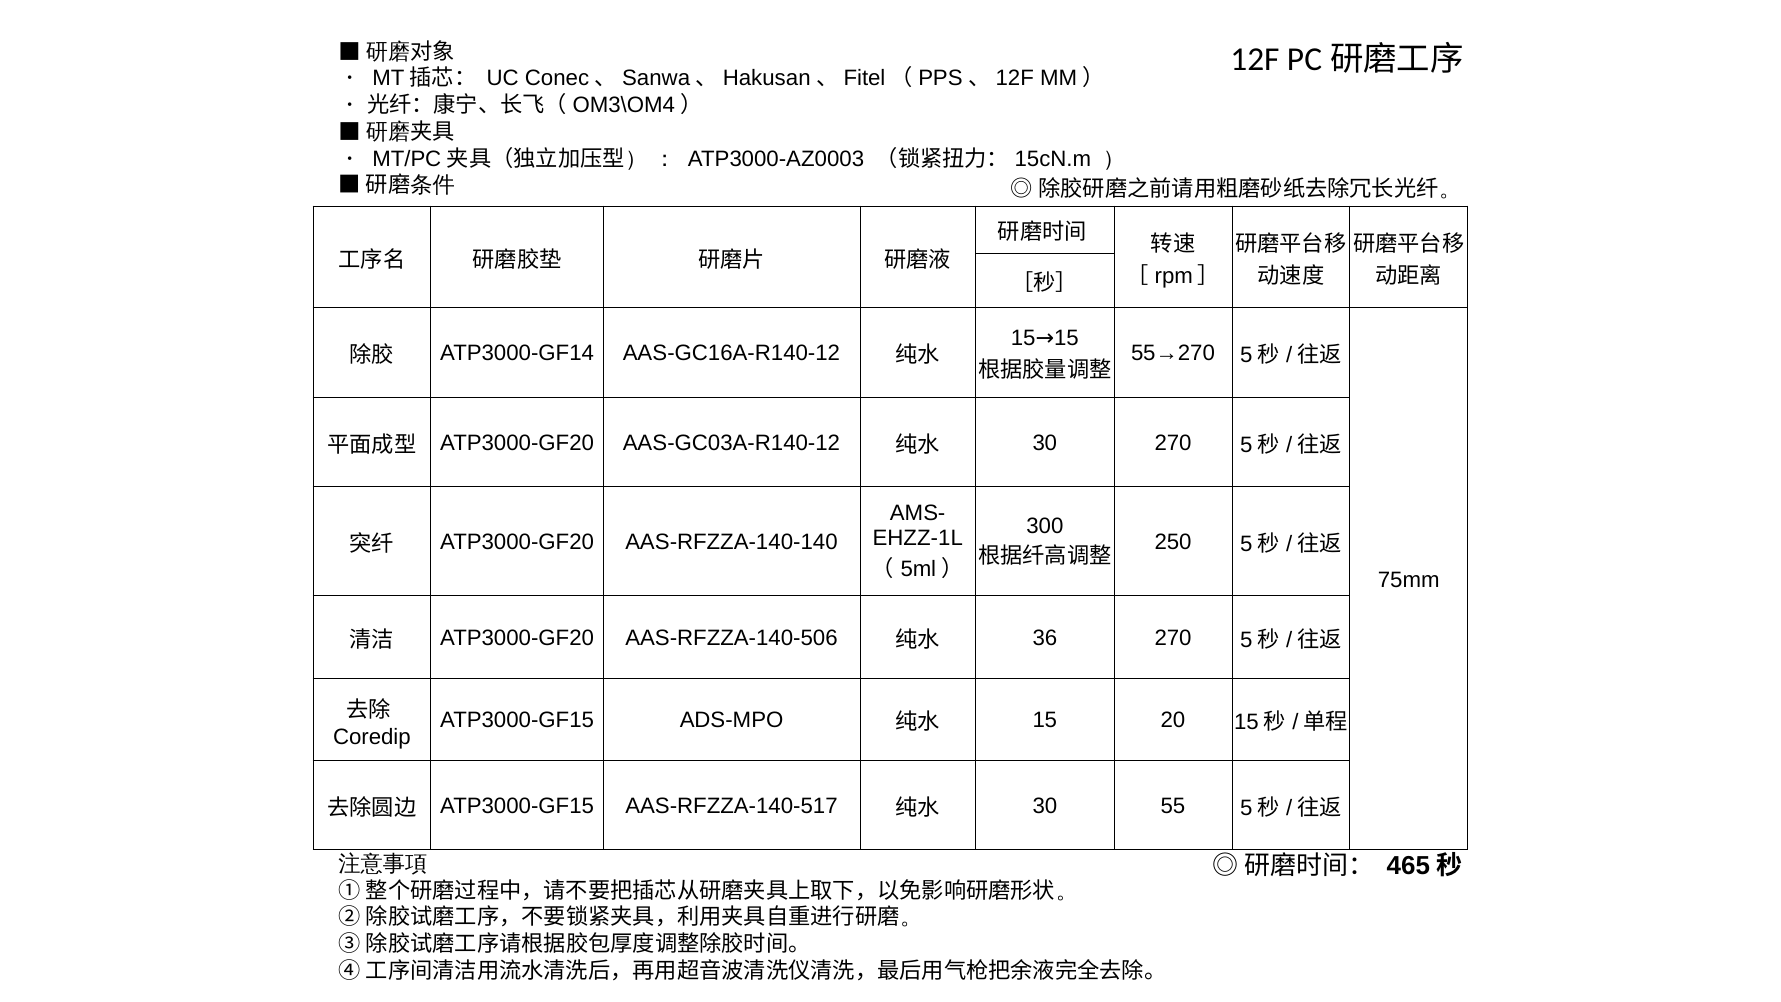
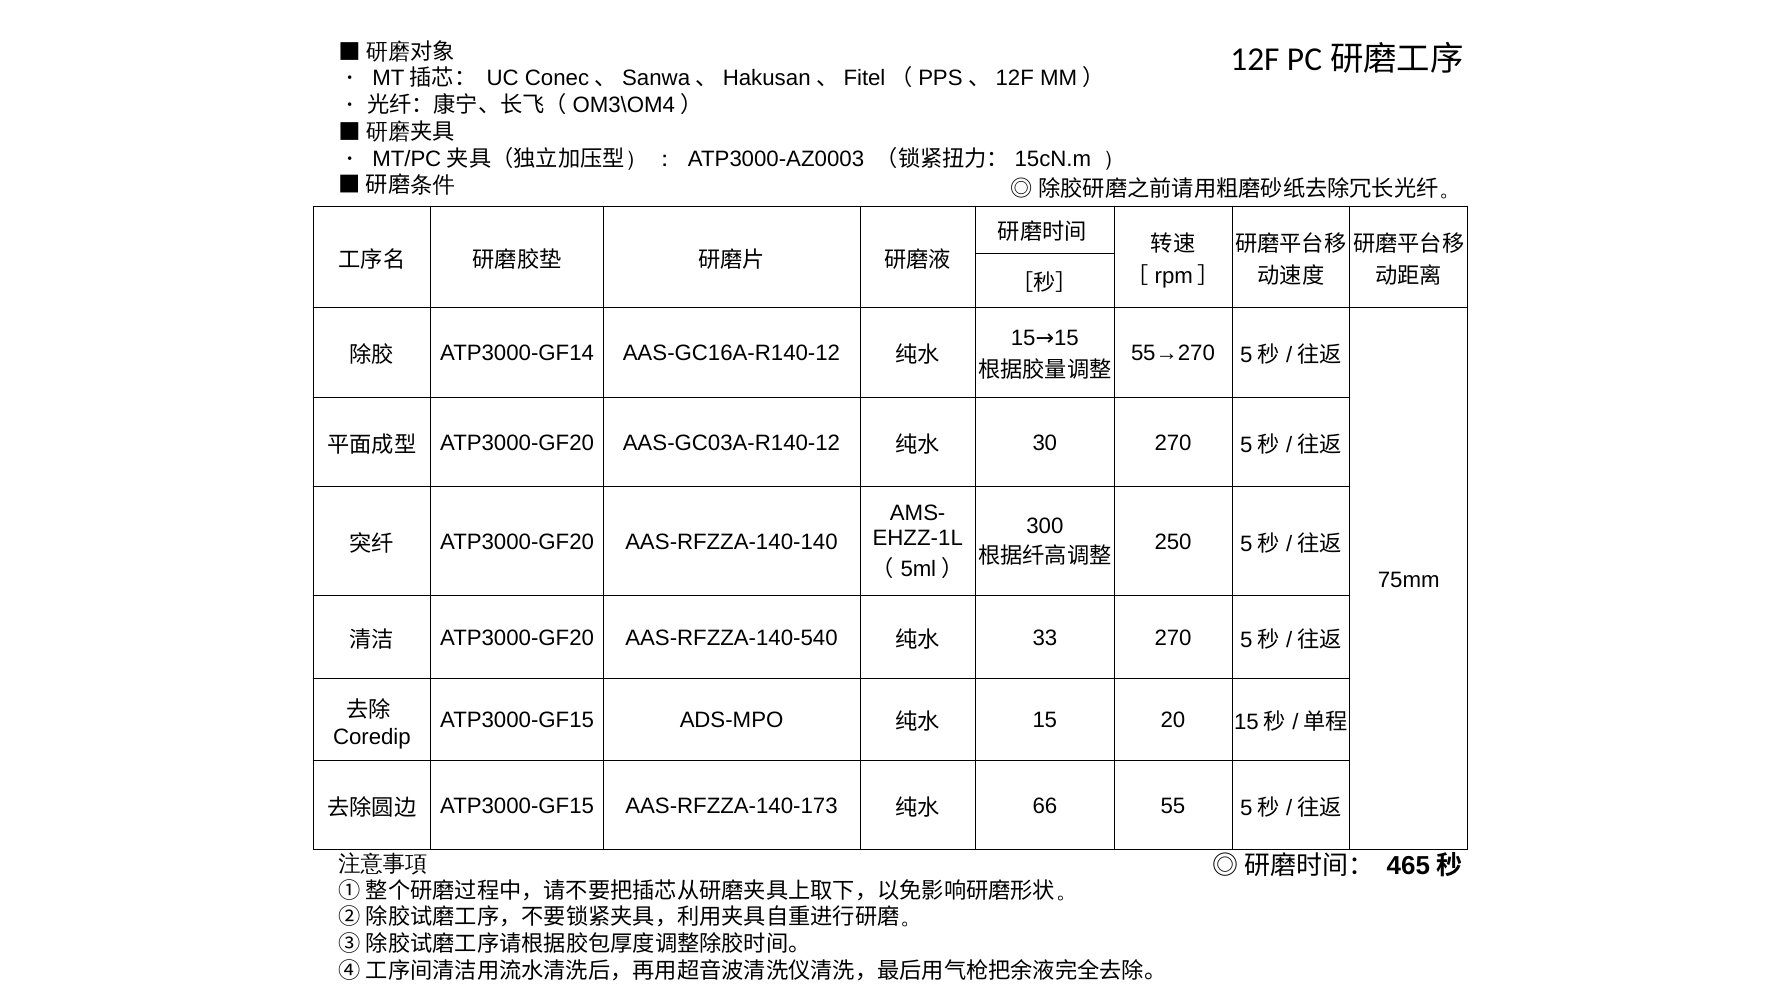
AAS-RFZZA-140-506: AAS-RFZZA-140-506 -> AAS-RFZZA-140-540
36: 36 -> 33
AAS-RFZZA-140-517: AAS-RFZZA-140-517 -> AAS-RFZZA-140-173
30 at (1045, 806): 30 -> 66
